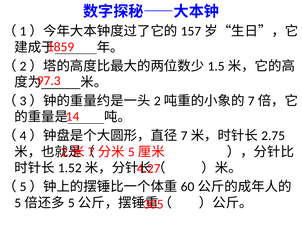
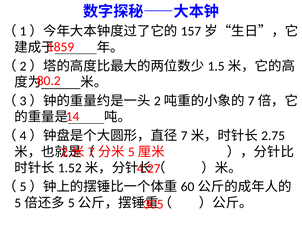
97.3: 97.3 -> 80.2
